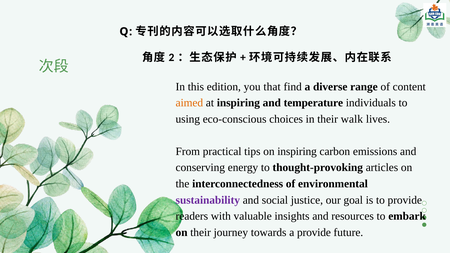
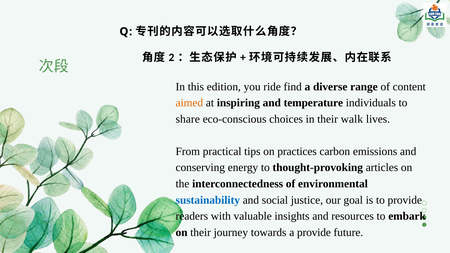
that: that -> ride
using: using -> share
on inspiring: inspiring -> practices
sustainability colour: purple -> blue
